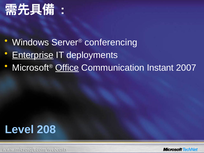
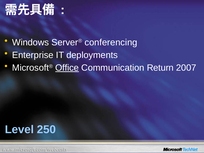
Enterprise underline: present -> none
Instant: Instant -> Return
208: 208 -> 250
